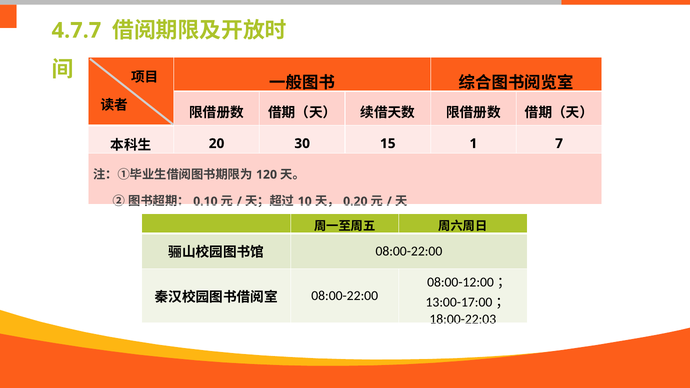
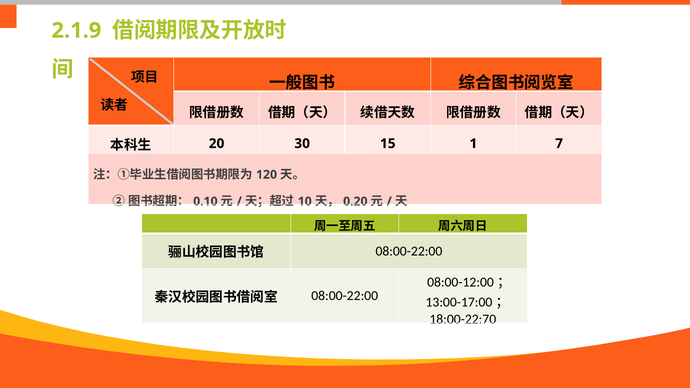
4.7.7: 4.7.7 -> 2.1.9
18:00-22:03: 18:00-22:03 -> 18:00-22:70
